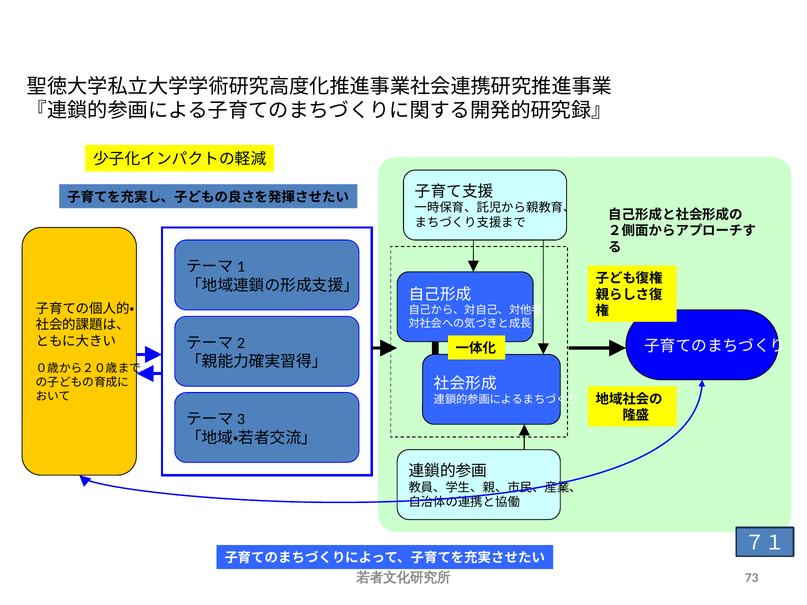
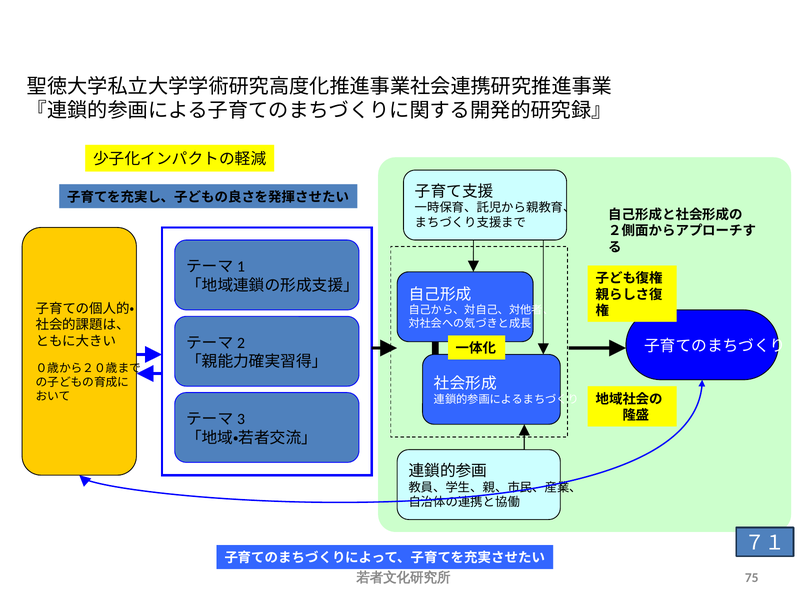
73: 73 -> 75
